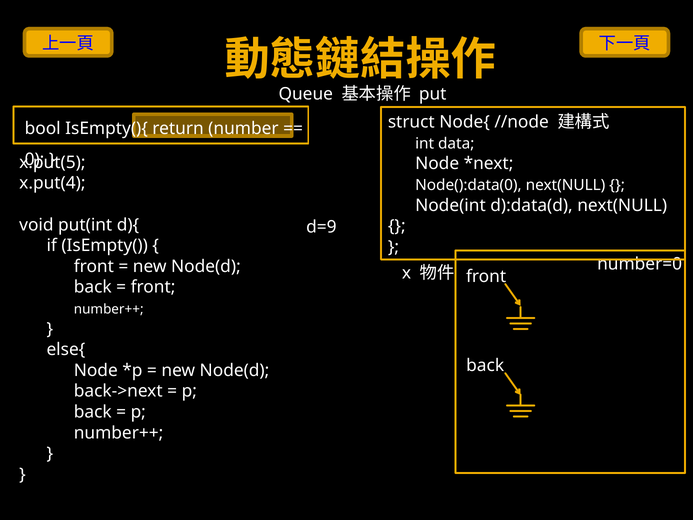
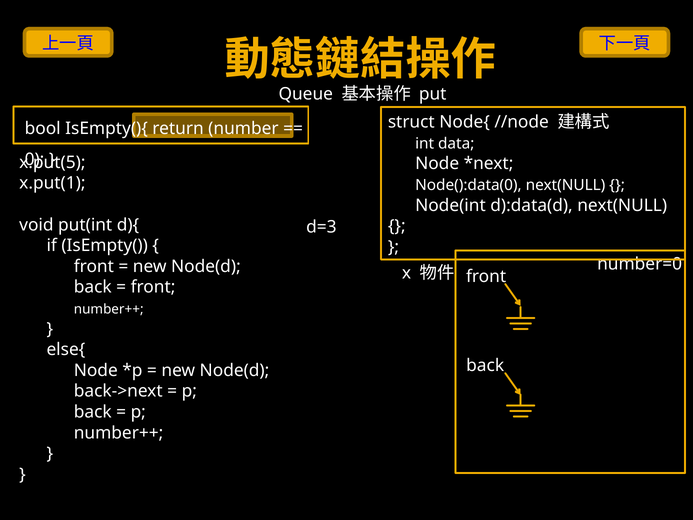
x.put(4: x.put(4 -> x.put(1
d=9: d=9 -> d=3
